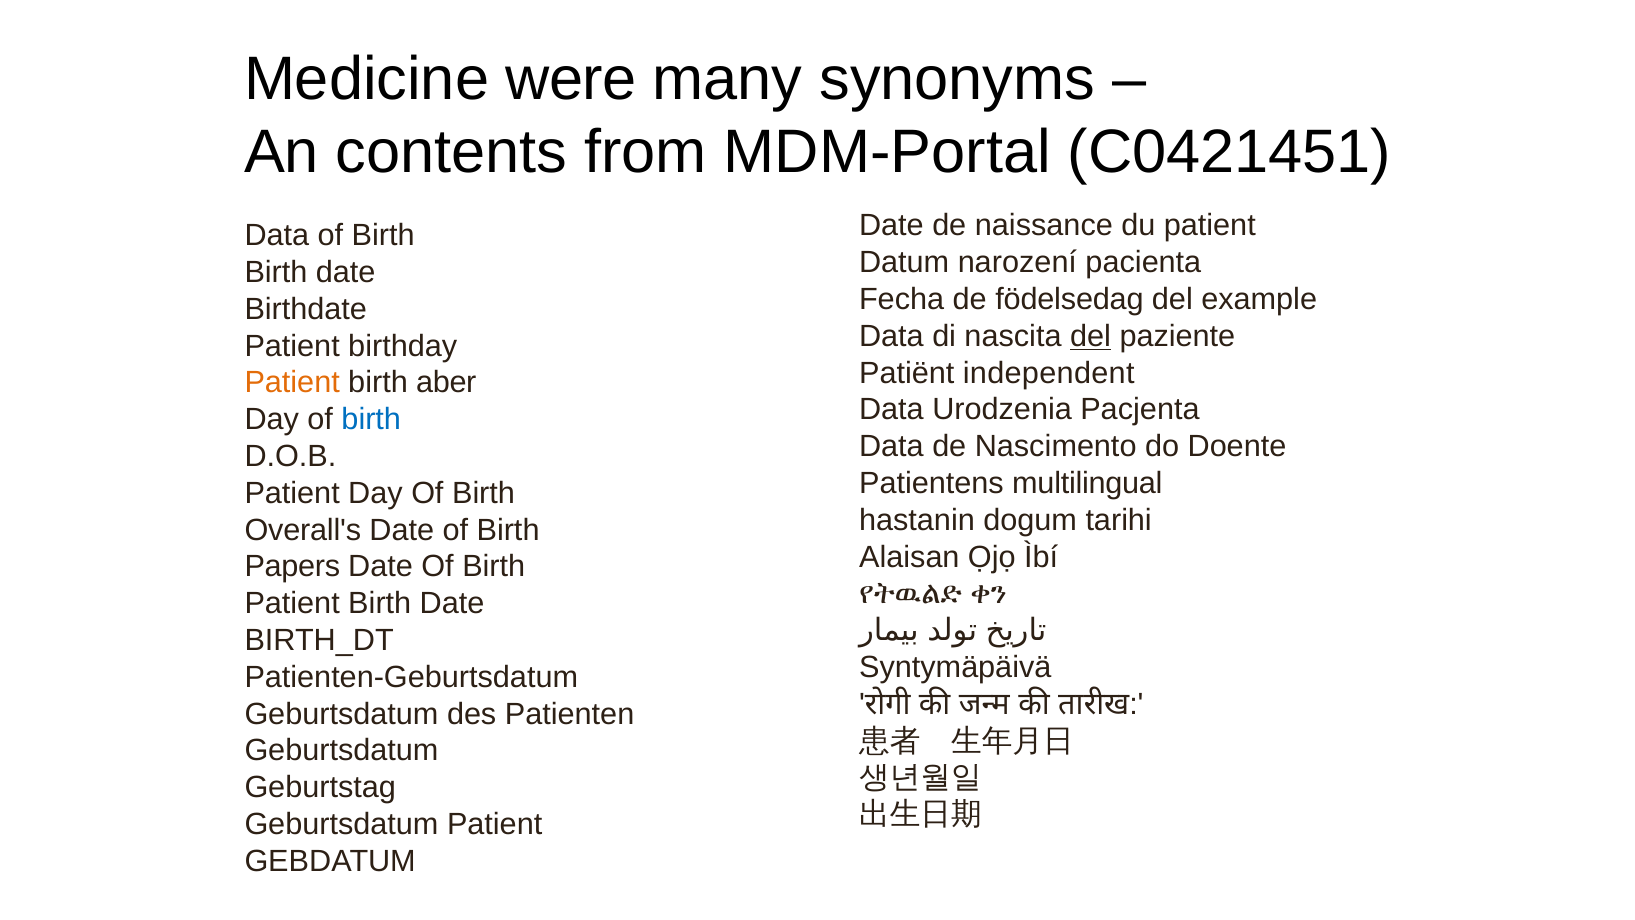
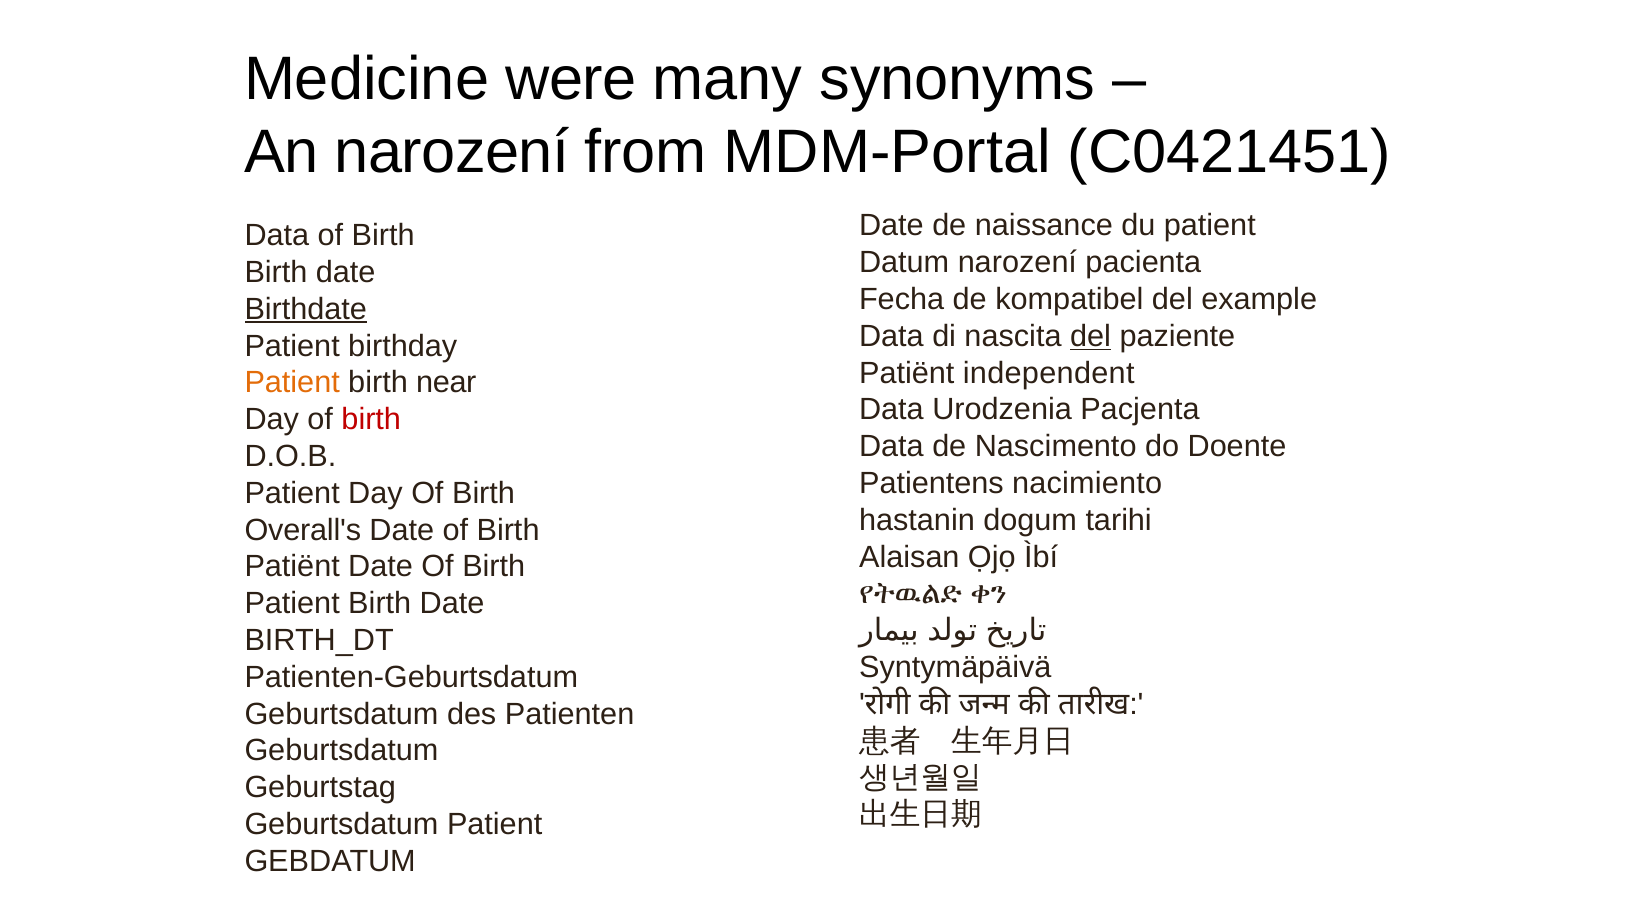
An contents: contents -> narození
födelsedag: födelsedag -> kompatibel
Birthdate underline: none -> present
aber: aber -> near
birth at (371, 419) colour: blue -> red
multilingual: multilingual -> nacimiento
Papers at (292, 567): Papers -> Patiënt
